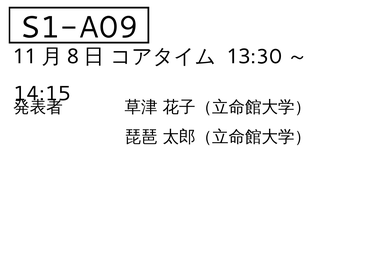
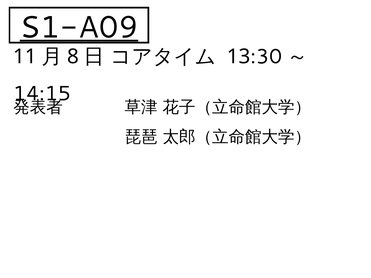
S1-A09 underline: none -> present
